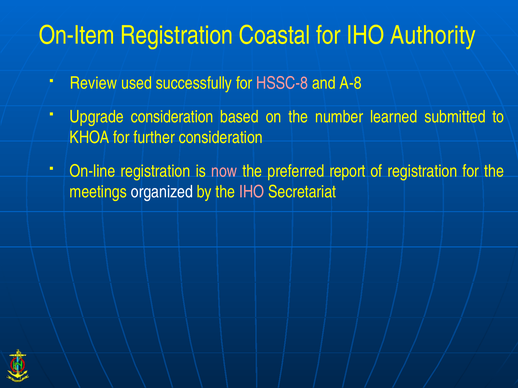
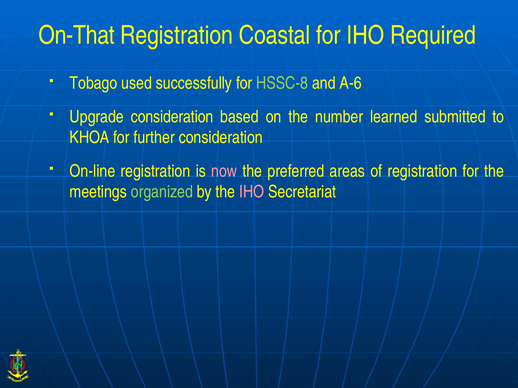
On-Item: On-Item -> On-That
Authority: Authority -> Required
Review: Review -> Tobago
HSSC-8 colour: pink -> light green
A-8: A-8 -> A-6
report: report -> areas
organized colour: white -> light green
